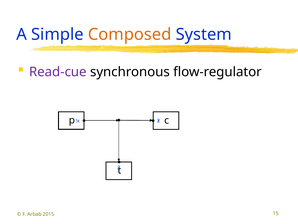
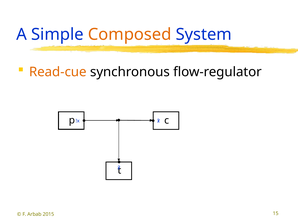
Read-cue colour: purple -> orange
